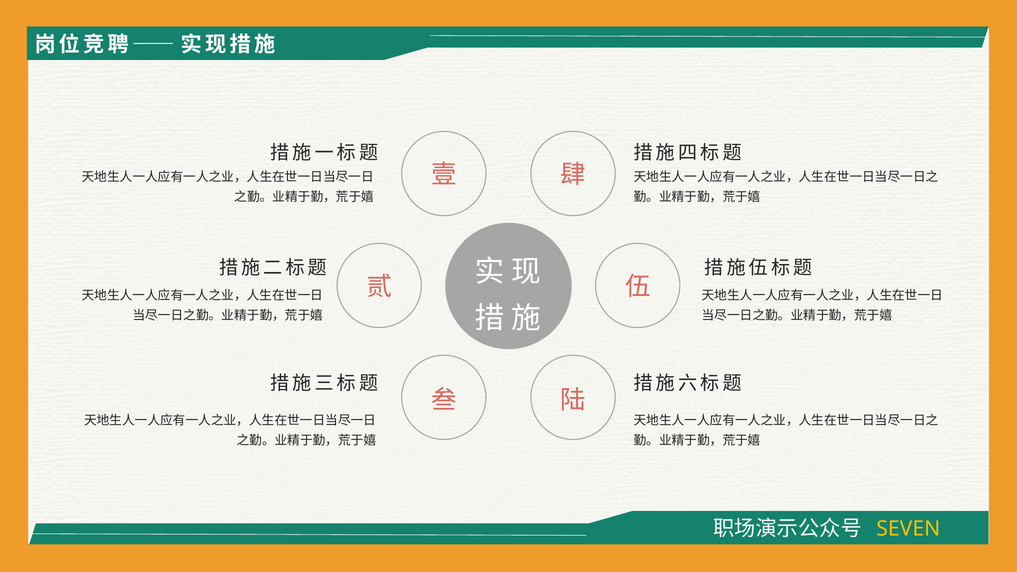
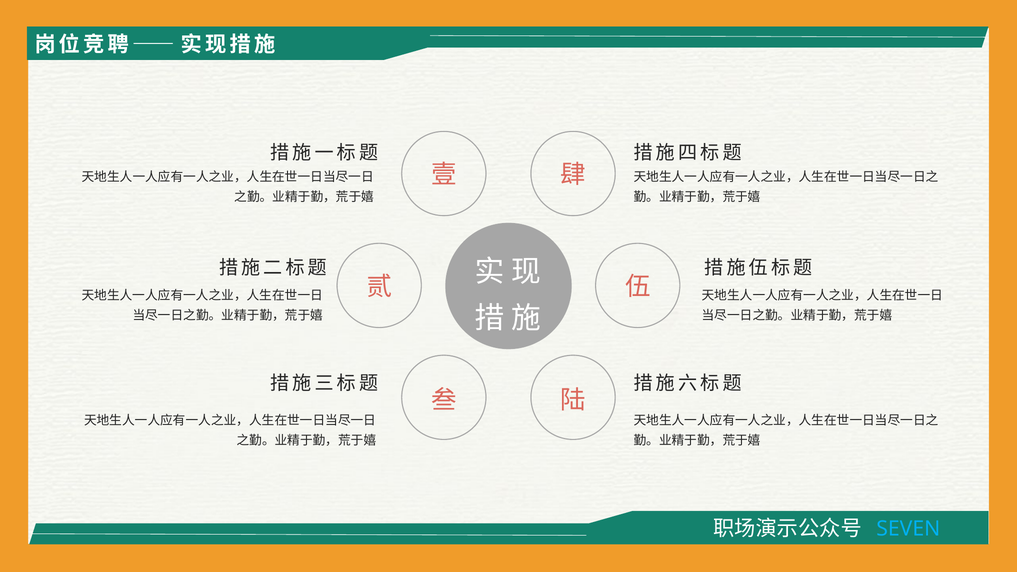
SEVEN colour: yellow -> light blue
